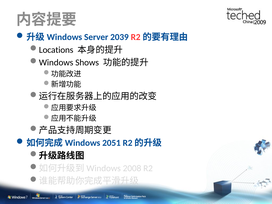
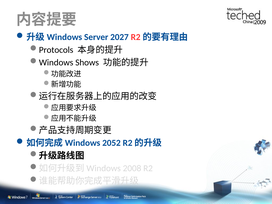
2039: 2039 -> 2027
Locations: Locations -> Protocols
2051: 2051 -> 2052
